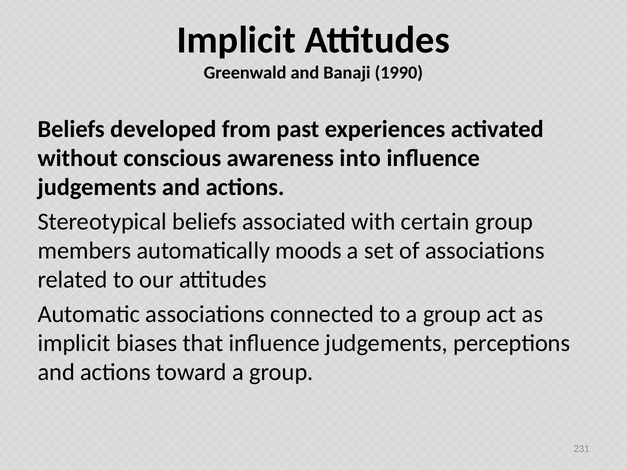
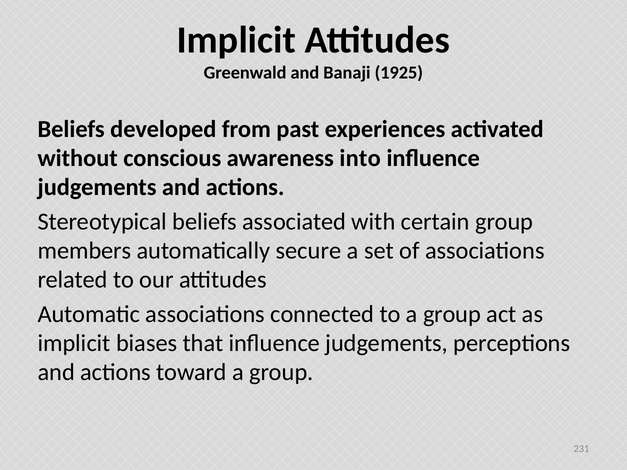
1990: 1990 -> 1925
moods: moods -> secure
